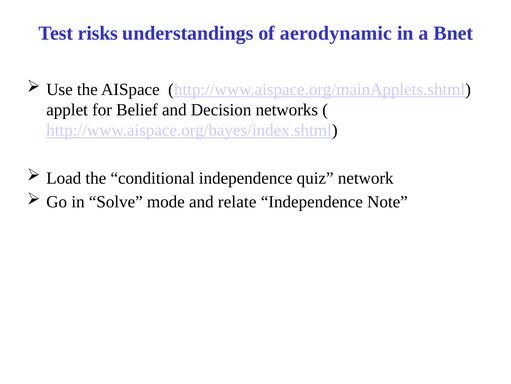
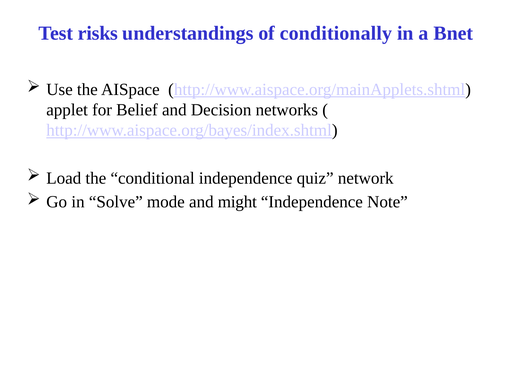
aerodynamic: aerodynamic -> conditionally
relate: relate -> might
